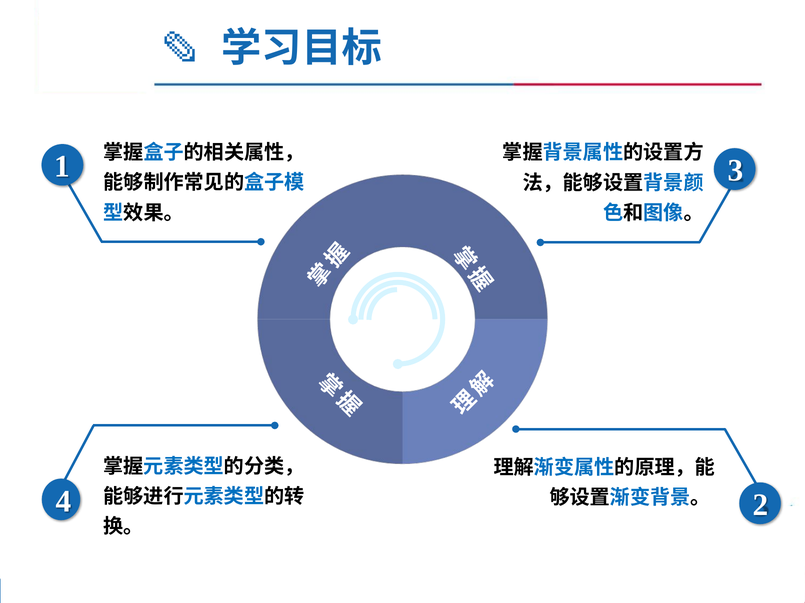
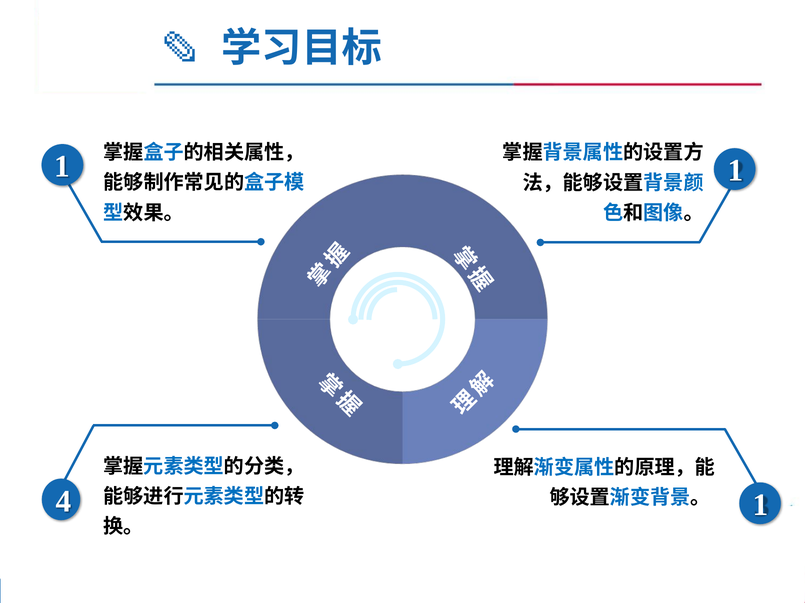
1 3: 3 -> 1
2 at (761, 506): 2 -> 1
